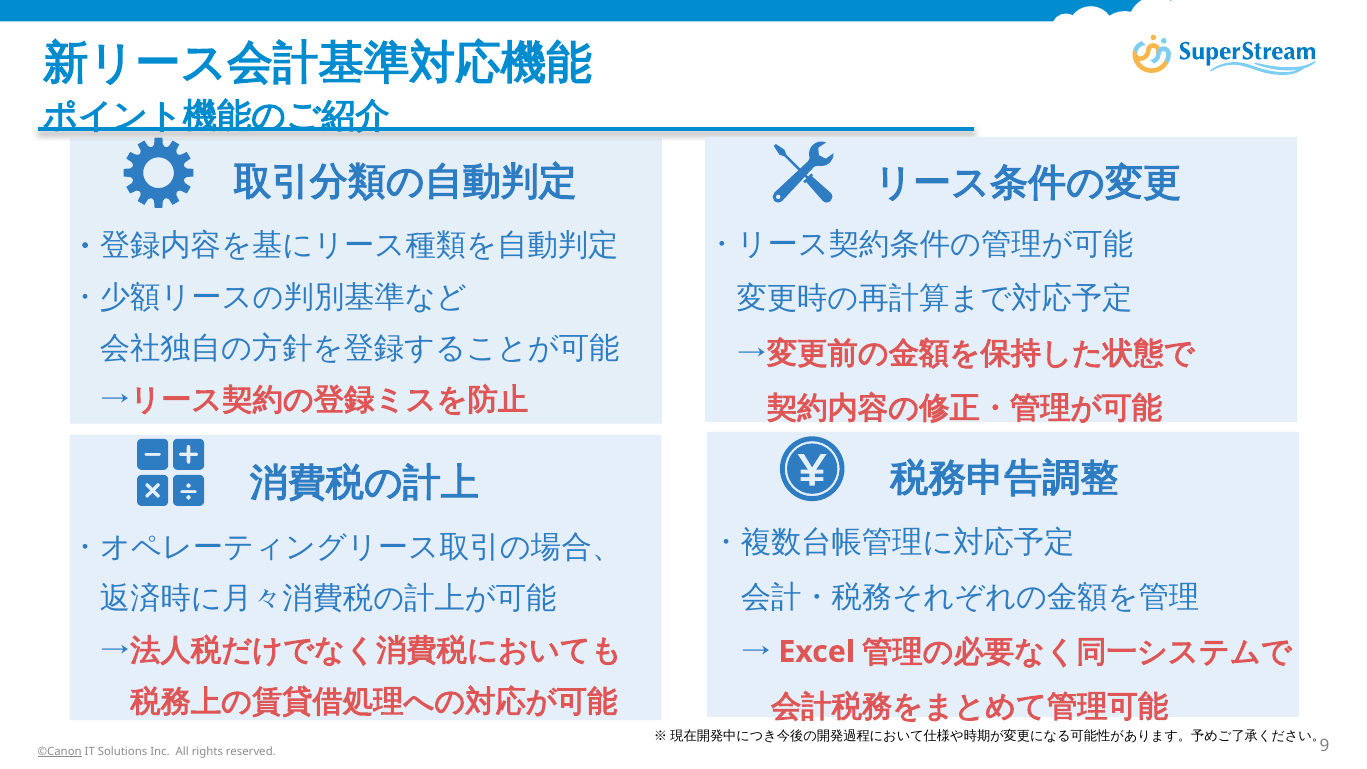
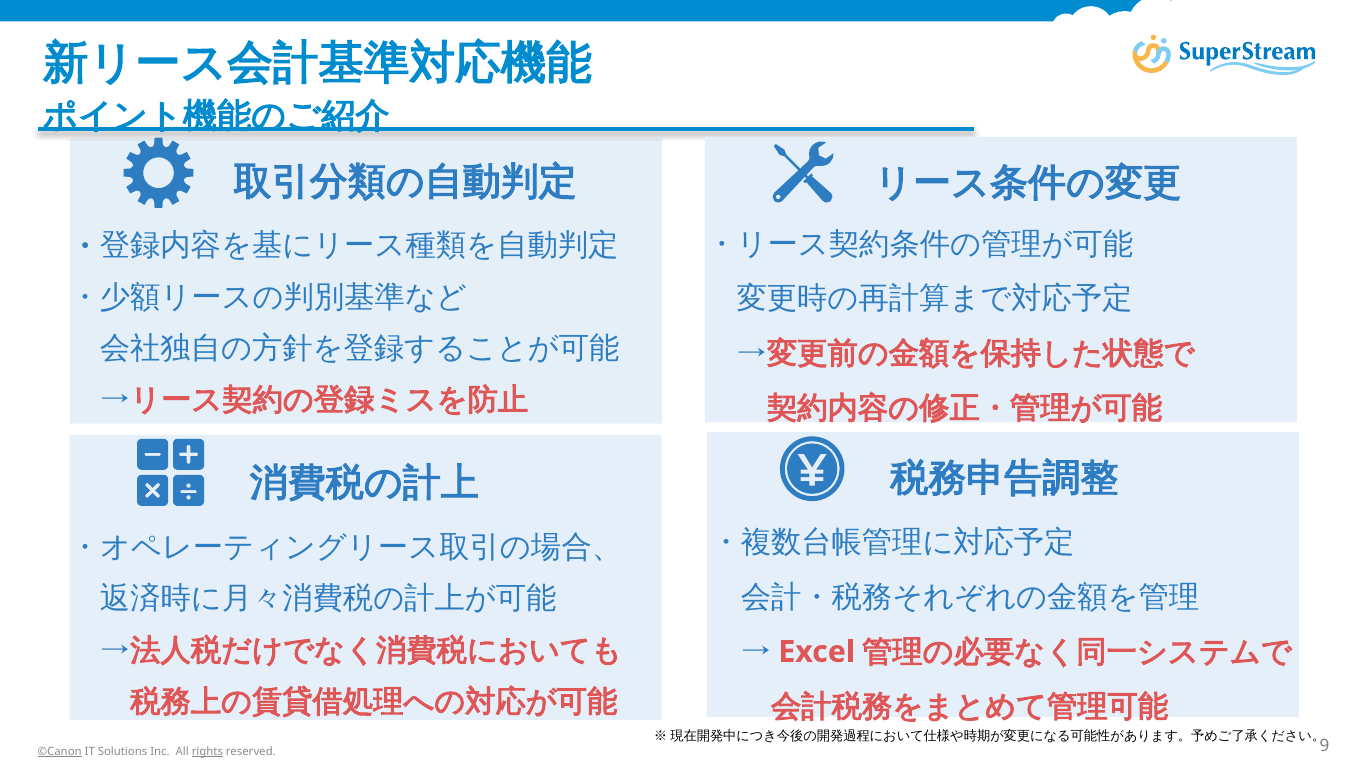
rights underline: none -> present
